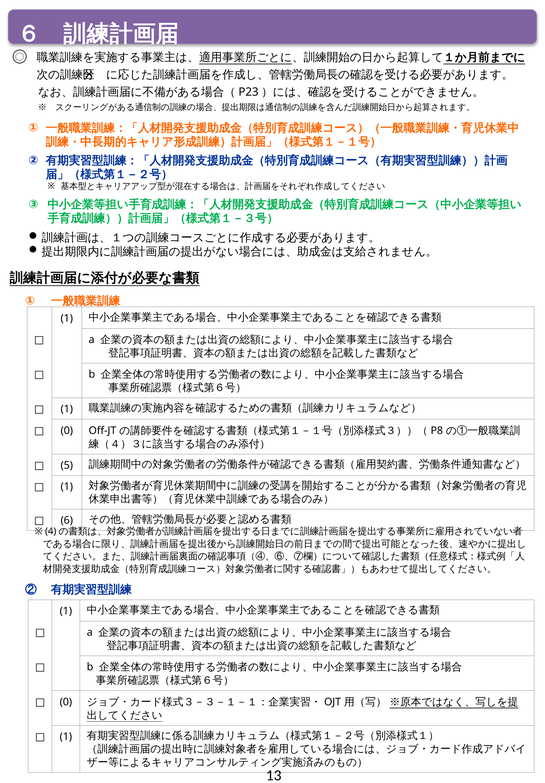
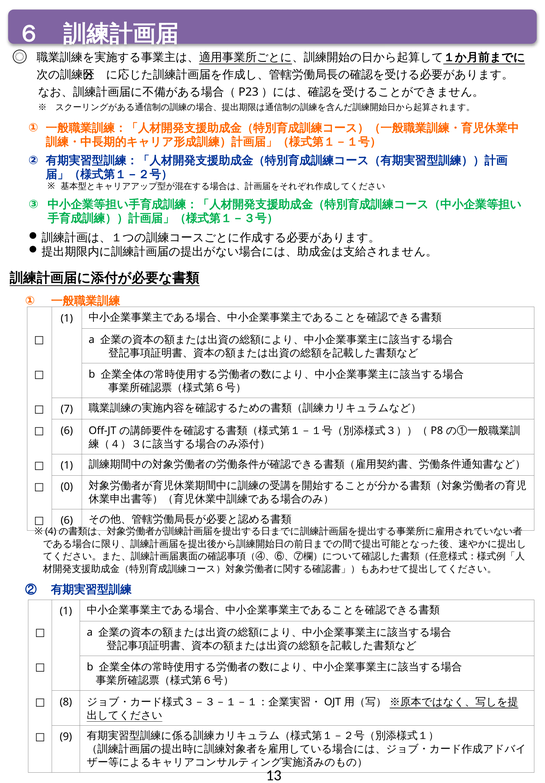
1 at (67, 409): 1 -> 7
0 at (67, 430): 0 -> 6
5 at (67, 465): 5 -> 1
1 at (67, 486): 1 -> 0
0 at (66, 701): 0 -> 8
1 at (66, 736): 1 -> 9
